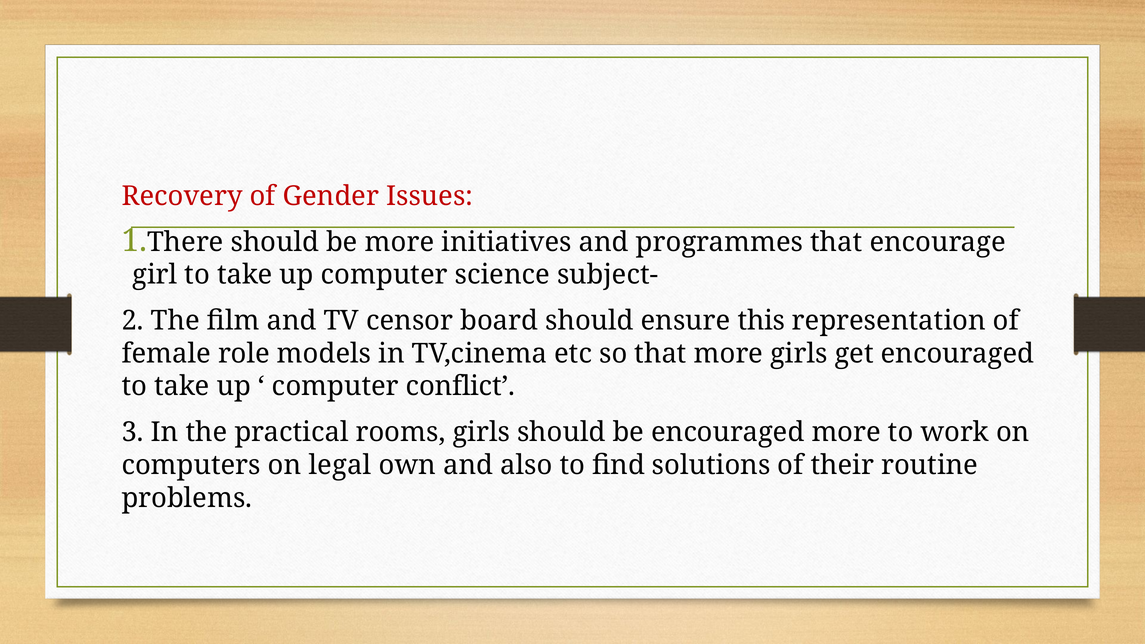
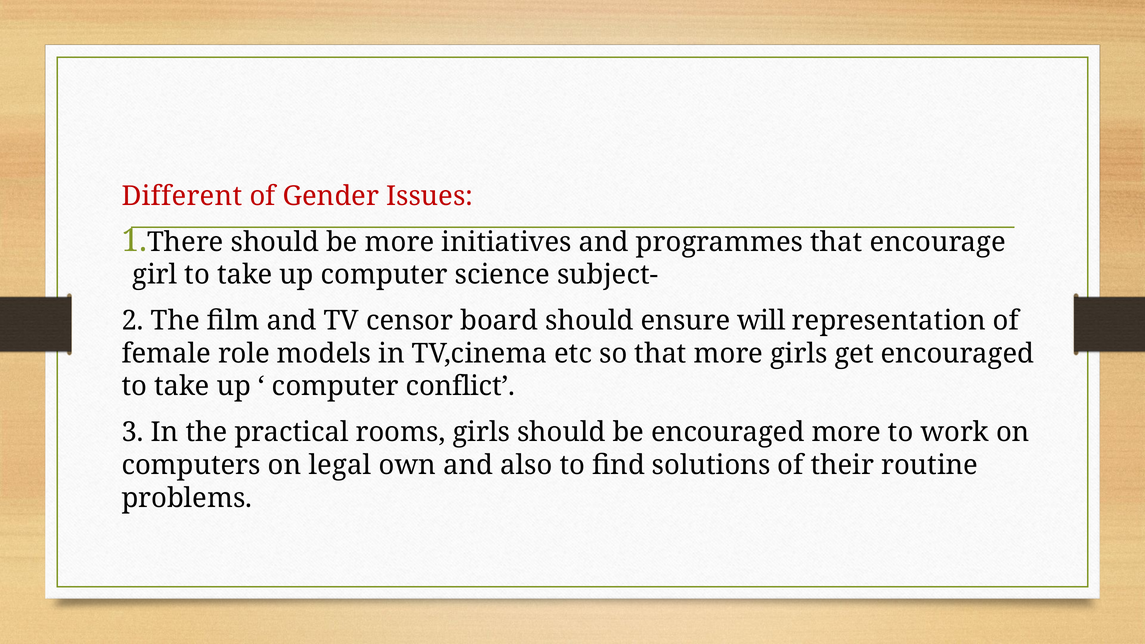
Recovery: Recovery -> Different
this: this -> will
